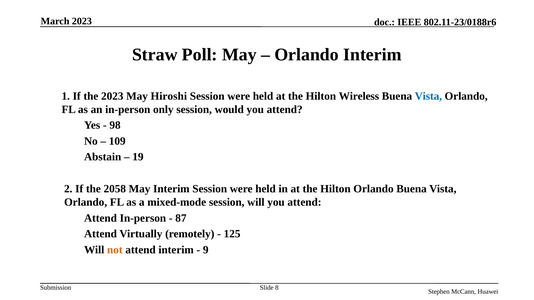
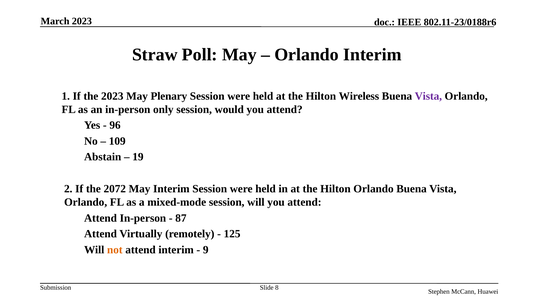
Hiroshi: Hiroshi -> Plenary
Vista at (428, 96) colour: blue -> purple
98: 98 -> 96
2058: 2058 -> 2072
